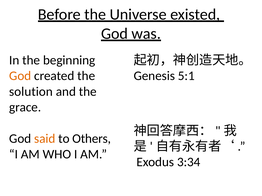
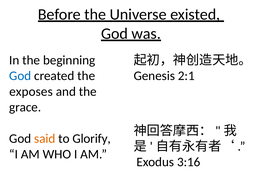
God at (20, 76) colour: orange -> blue
5:1: 5:1 -> 2:1
solution: solution -> exposes
Others: Others -> Glorify
3:34: 3:34 -> 3:16
